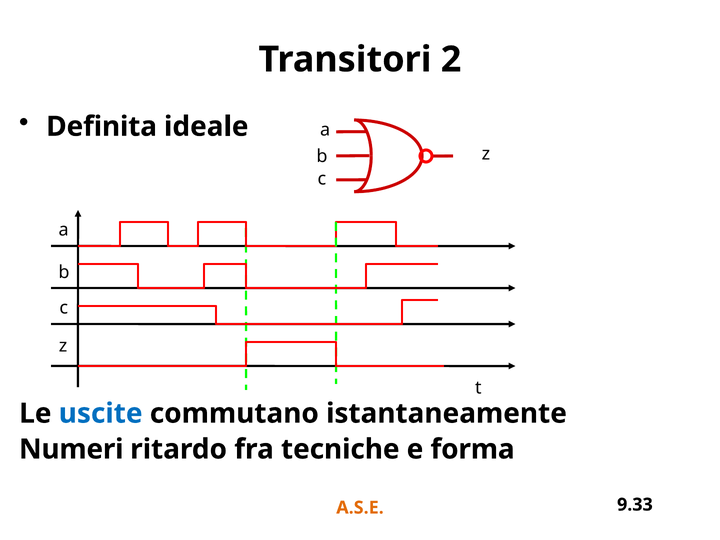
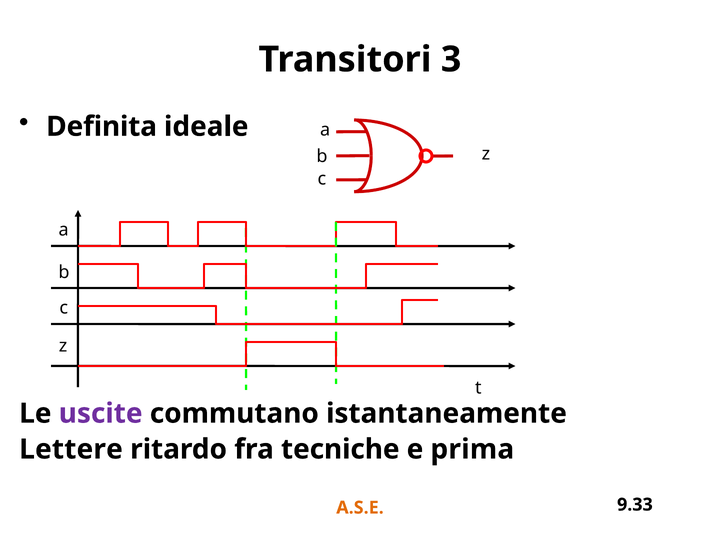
2: 2 -> 3
uscite colour: blue -> purple
Numeri: Numeri -> Lettere
forma: forma -> prima
